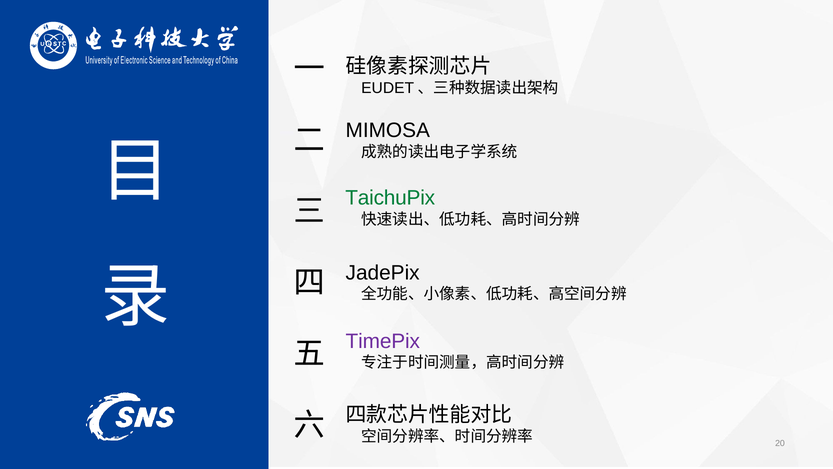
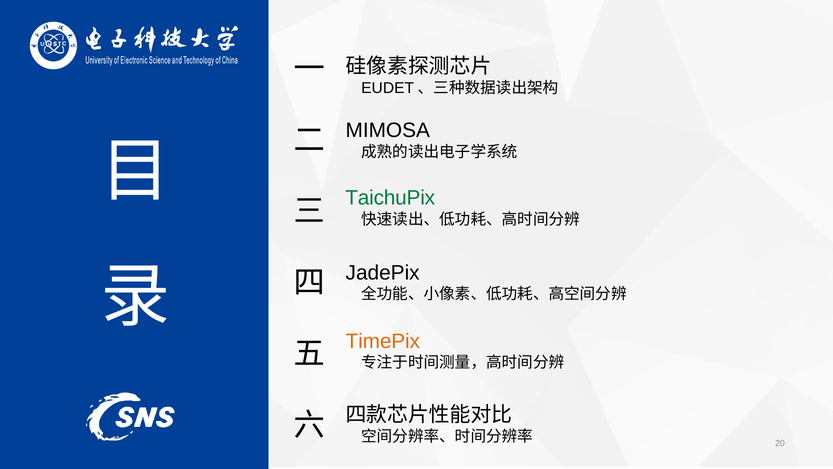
TimePix colour: purple -> orange
